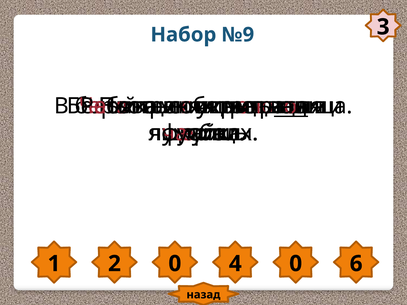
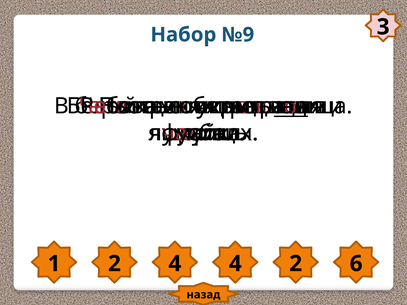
2 0: 0 -> 4
4 0: 0 -> 2
